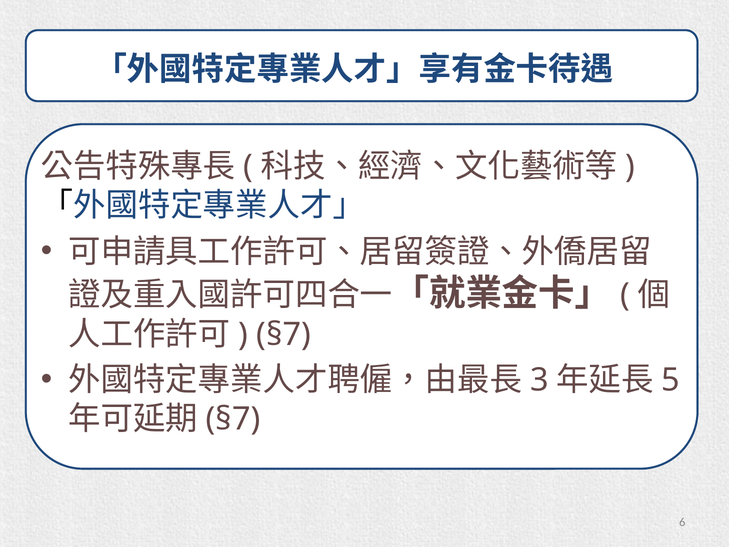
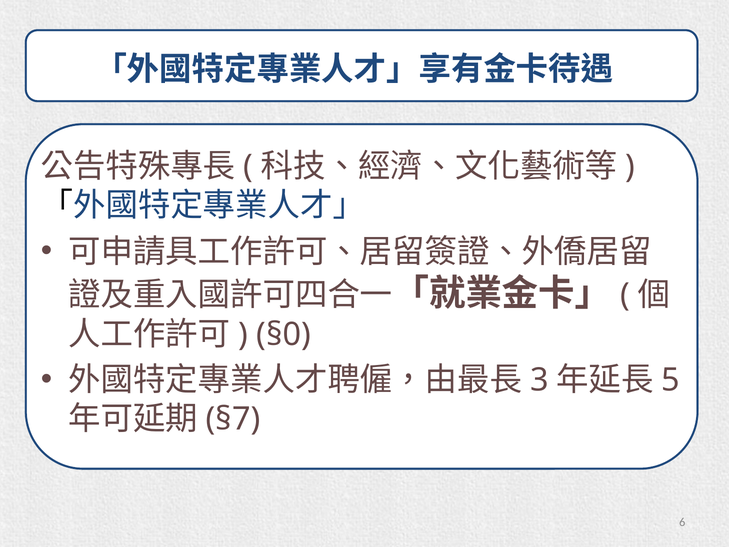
§7 at (284, 334): §7 -> §0
